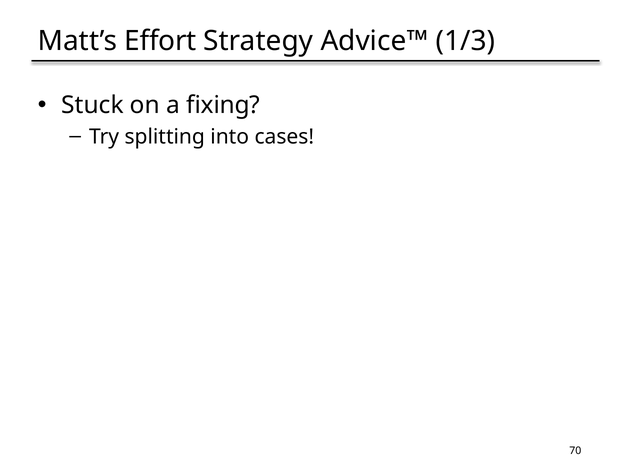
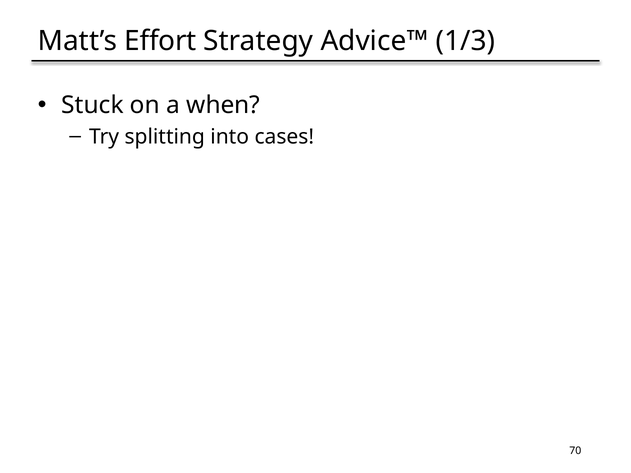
fixing: fixing -> when
